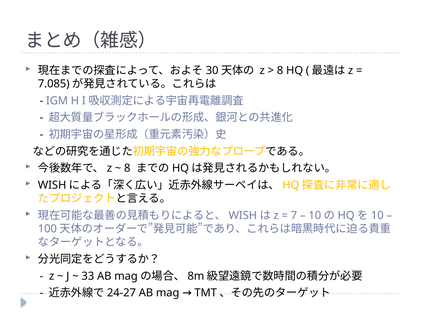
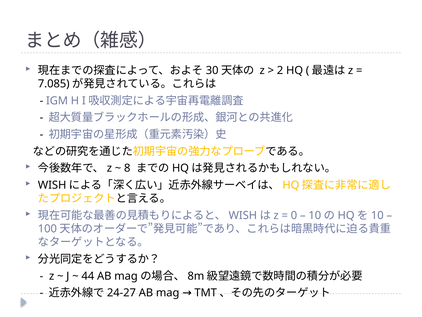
8 at (280, 70): 8 -> 2
7: 7 -> 0
33: 33 -> 44
